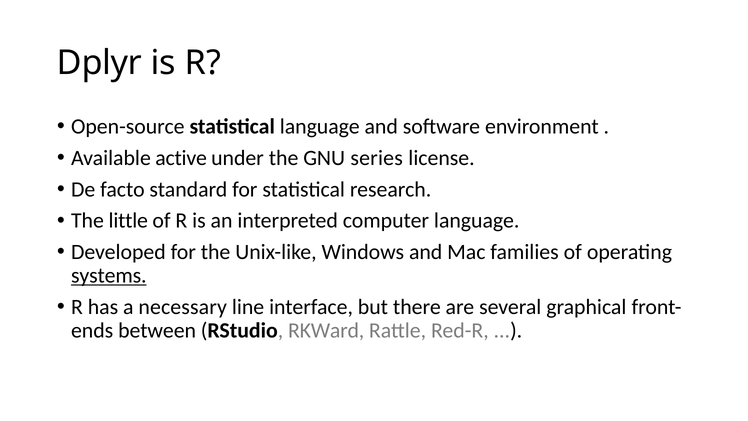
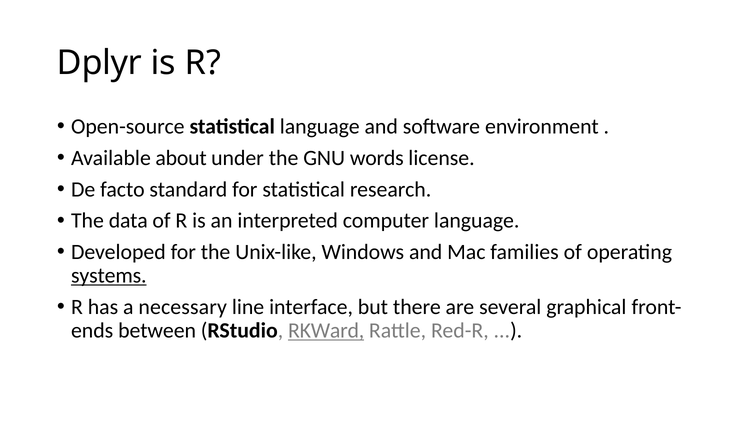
active: active -> about
series: series -> words
little: little -> data
RKWard underline: none -> present
